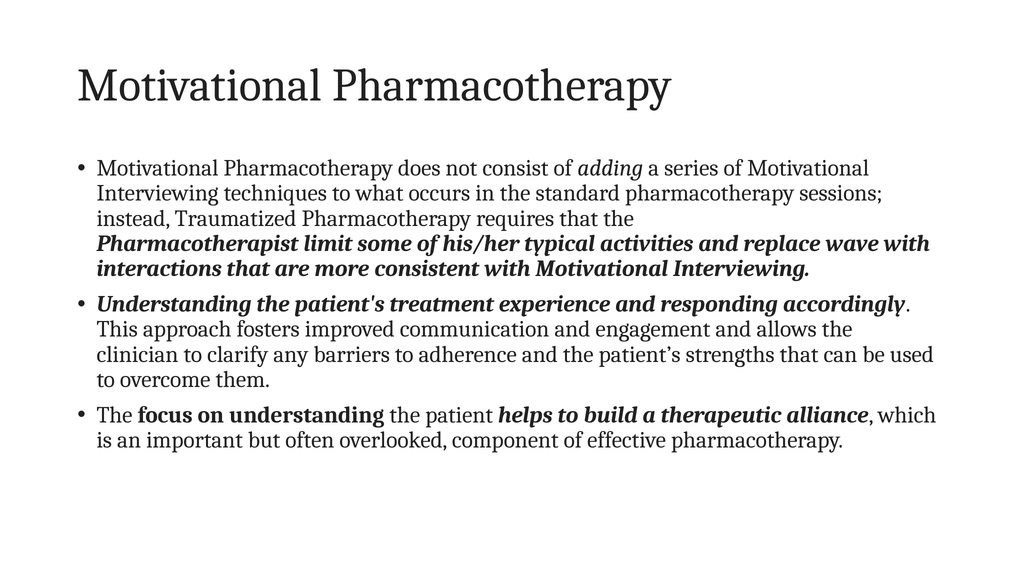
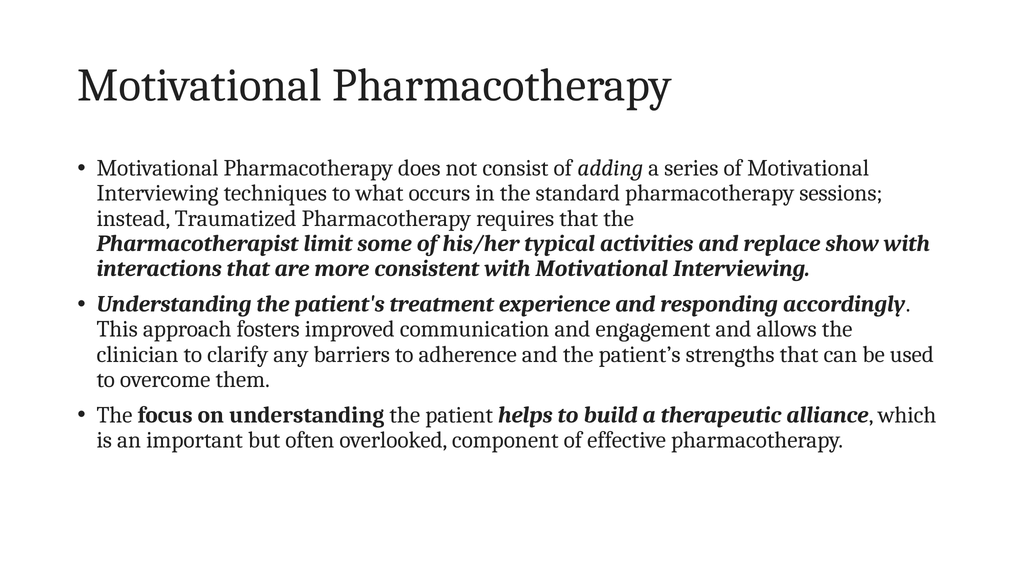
wave: wave -> show
